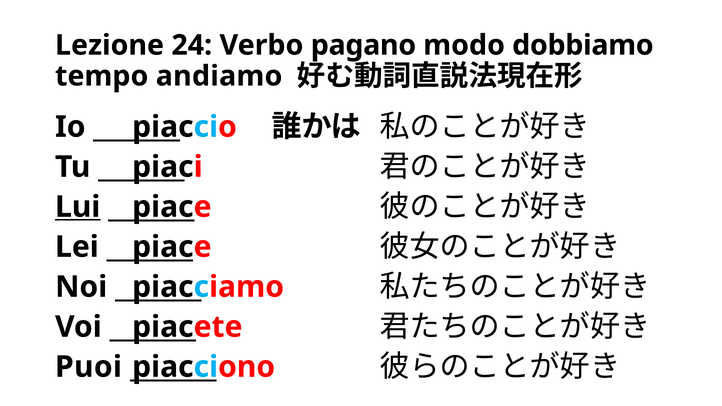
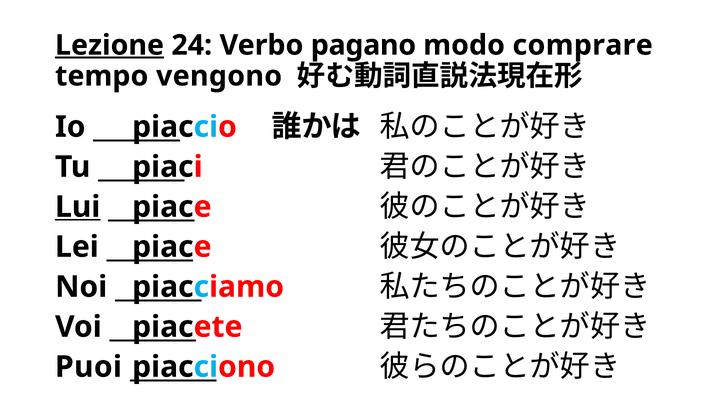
Lezione underline: none -> present
dobbiamo: dobbiamo -> comprare
andiamo: andiamo -> vengono
